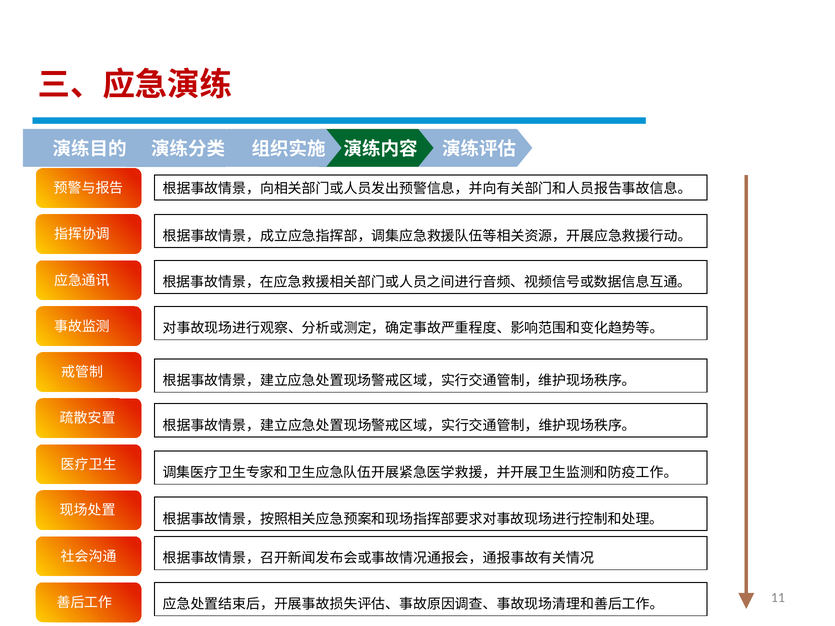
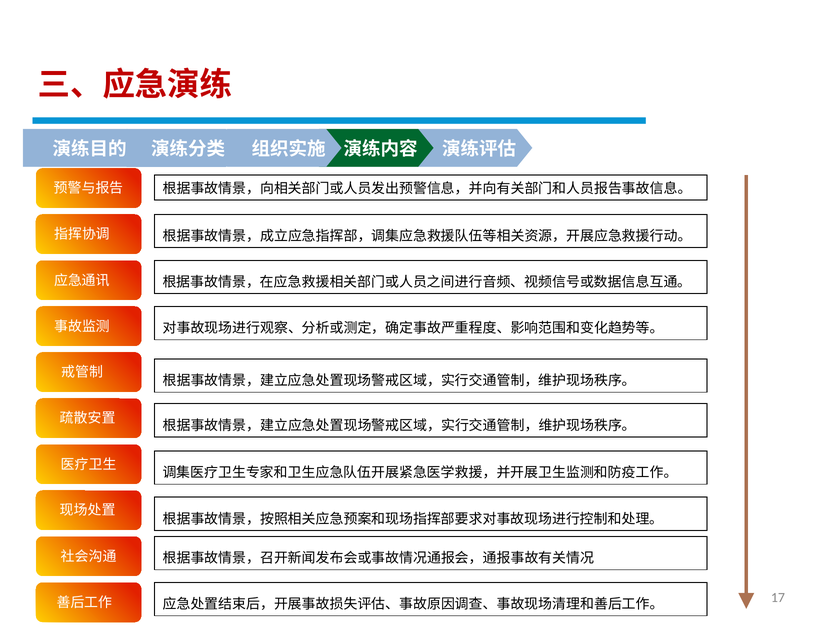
11: 11 -> 17
